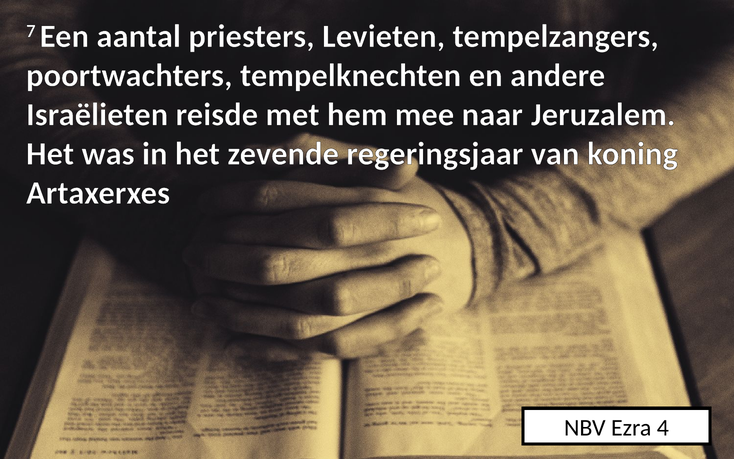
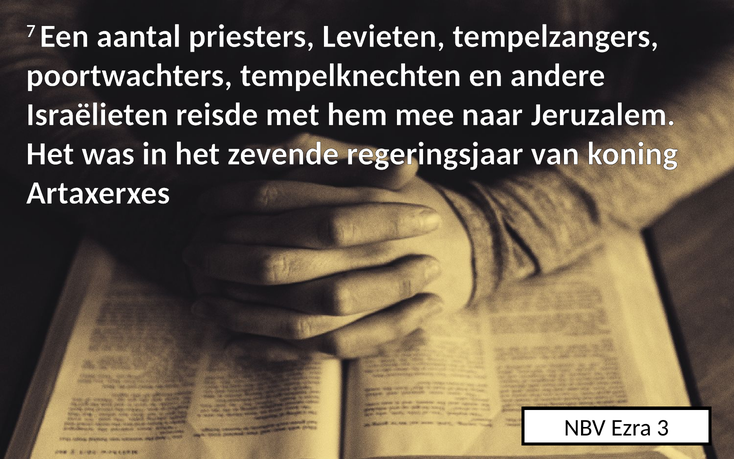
4: 4 -> 3
